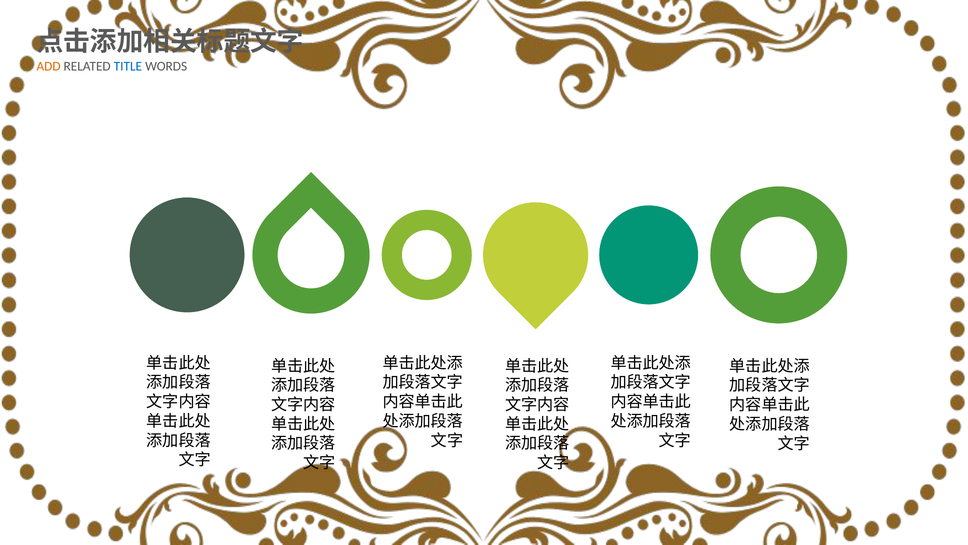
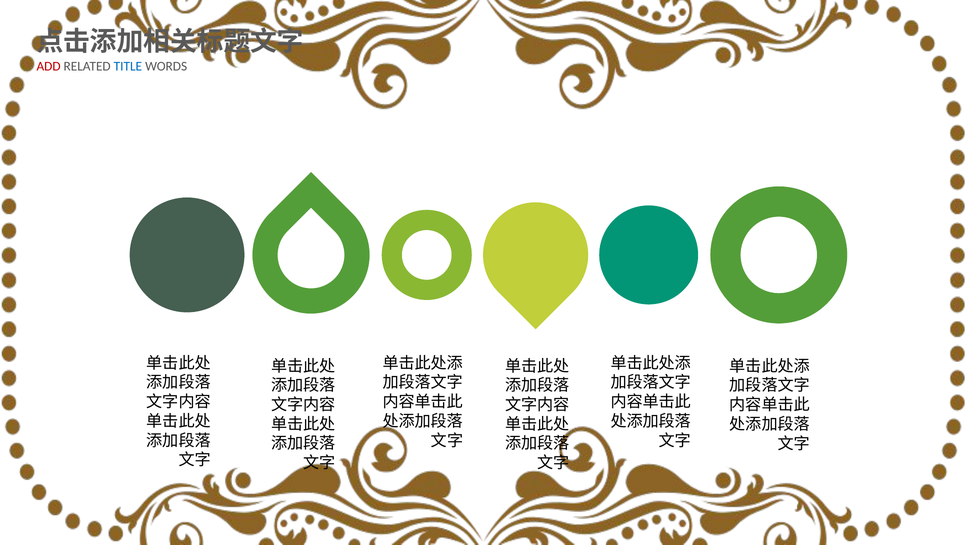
ADD colour: orange -> red
